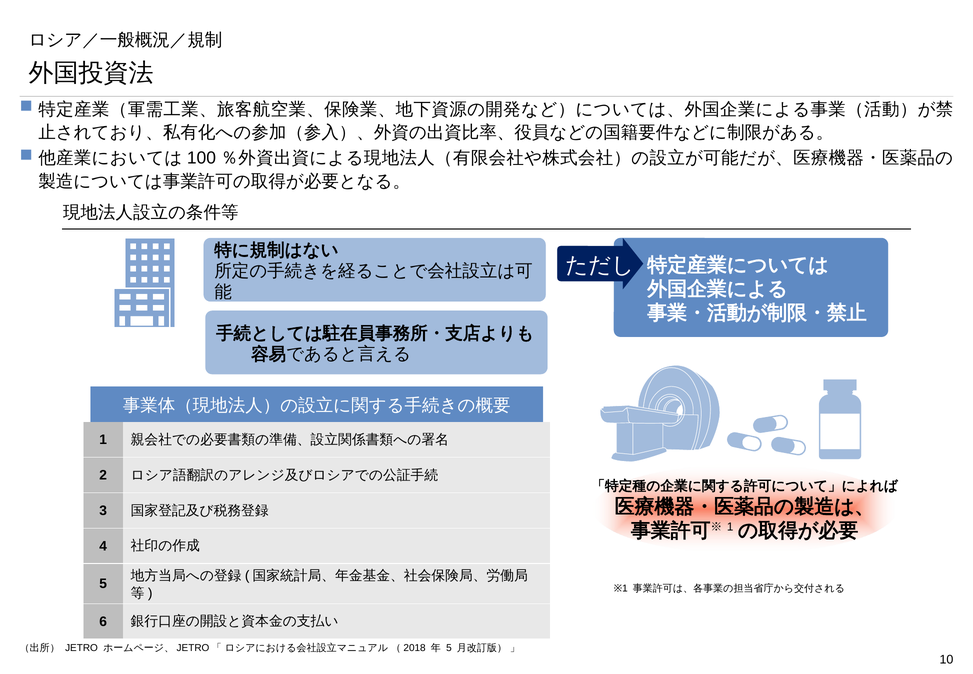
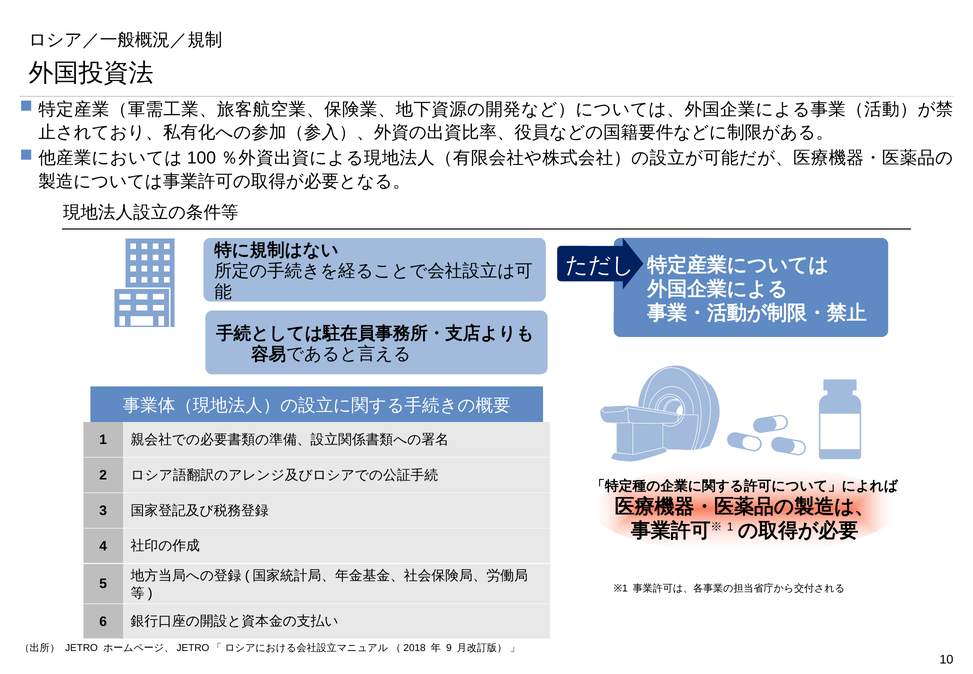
5 at (449, 648): 5 -> 9
